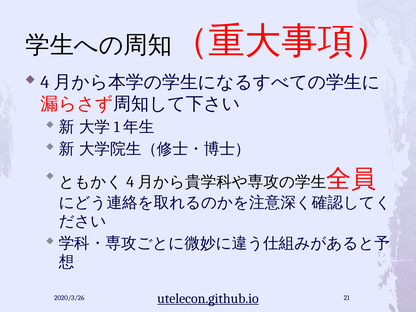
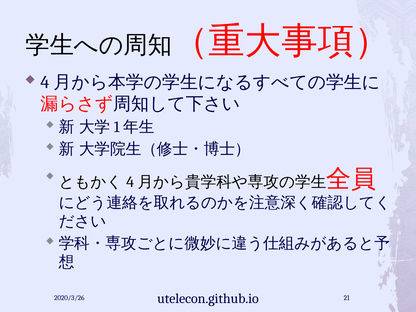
utelecon.github.io underline: present -> none
